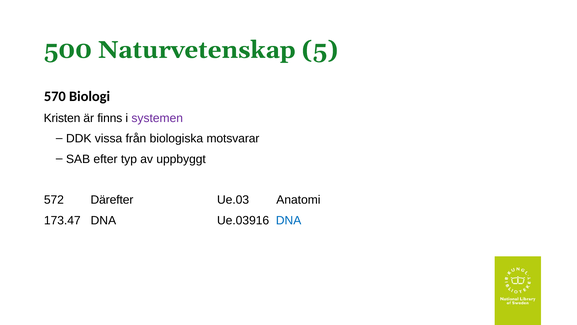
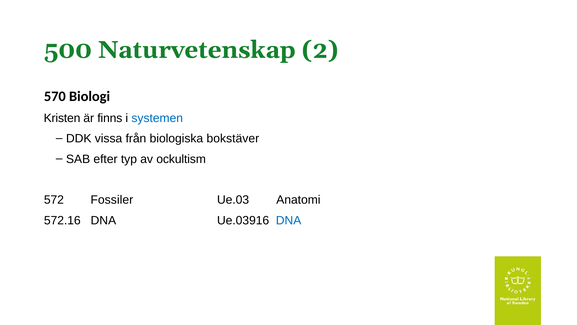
5: 5 -> 2
systemen colour: purple -> blue
motsvarar: motsvarar -> bokstäver
uppbyggt: uppbyggt -> ockultism
Därefter: Därefter -> Fossiler
173.47: 173.47 -> 572.16
